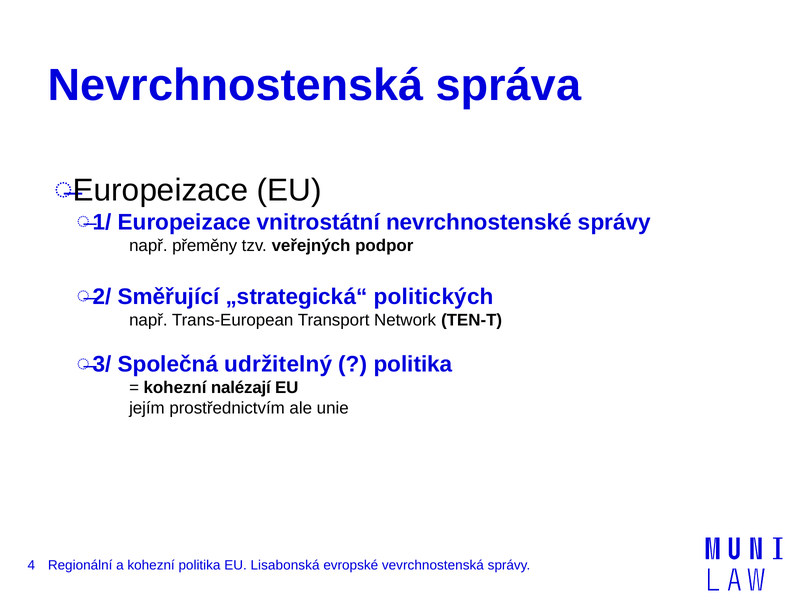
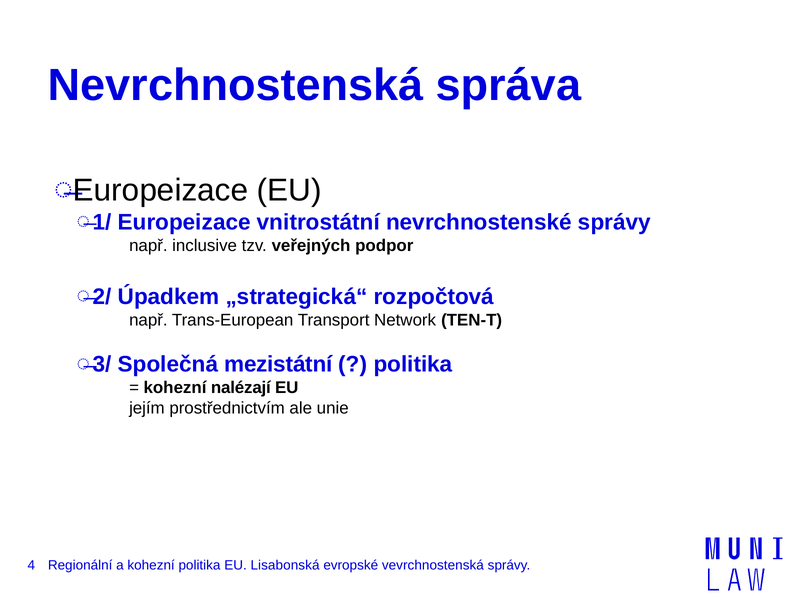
přeměny: přeměny -> inclusive
Směřující: Směřující -> Úpadkem
politických: politických -> rozpočtová
udržitelný: udržitelný -> mezistátní
